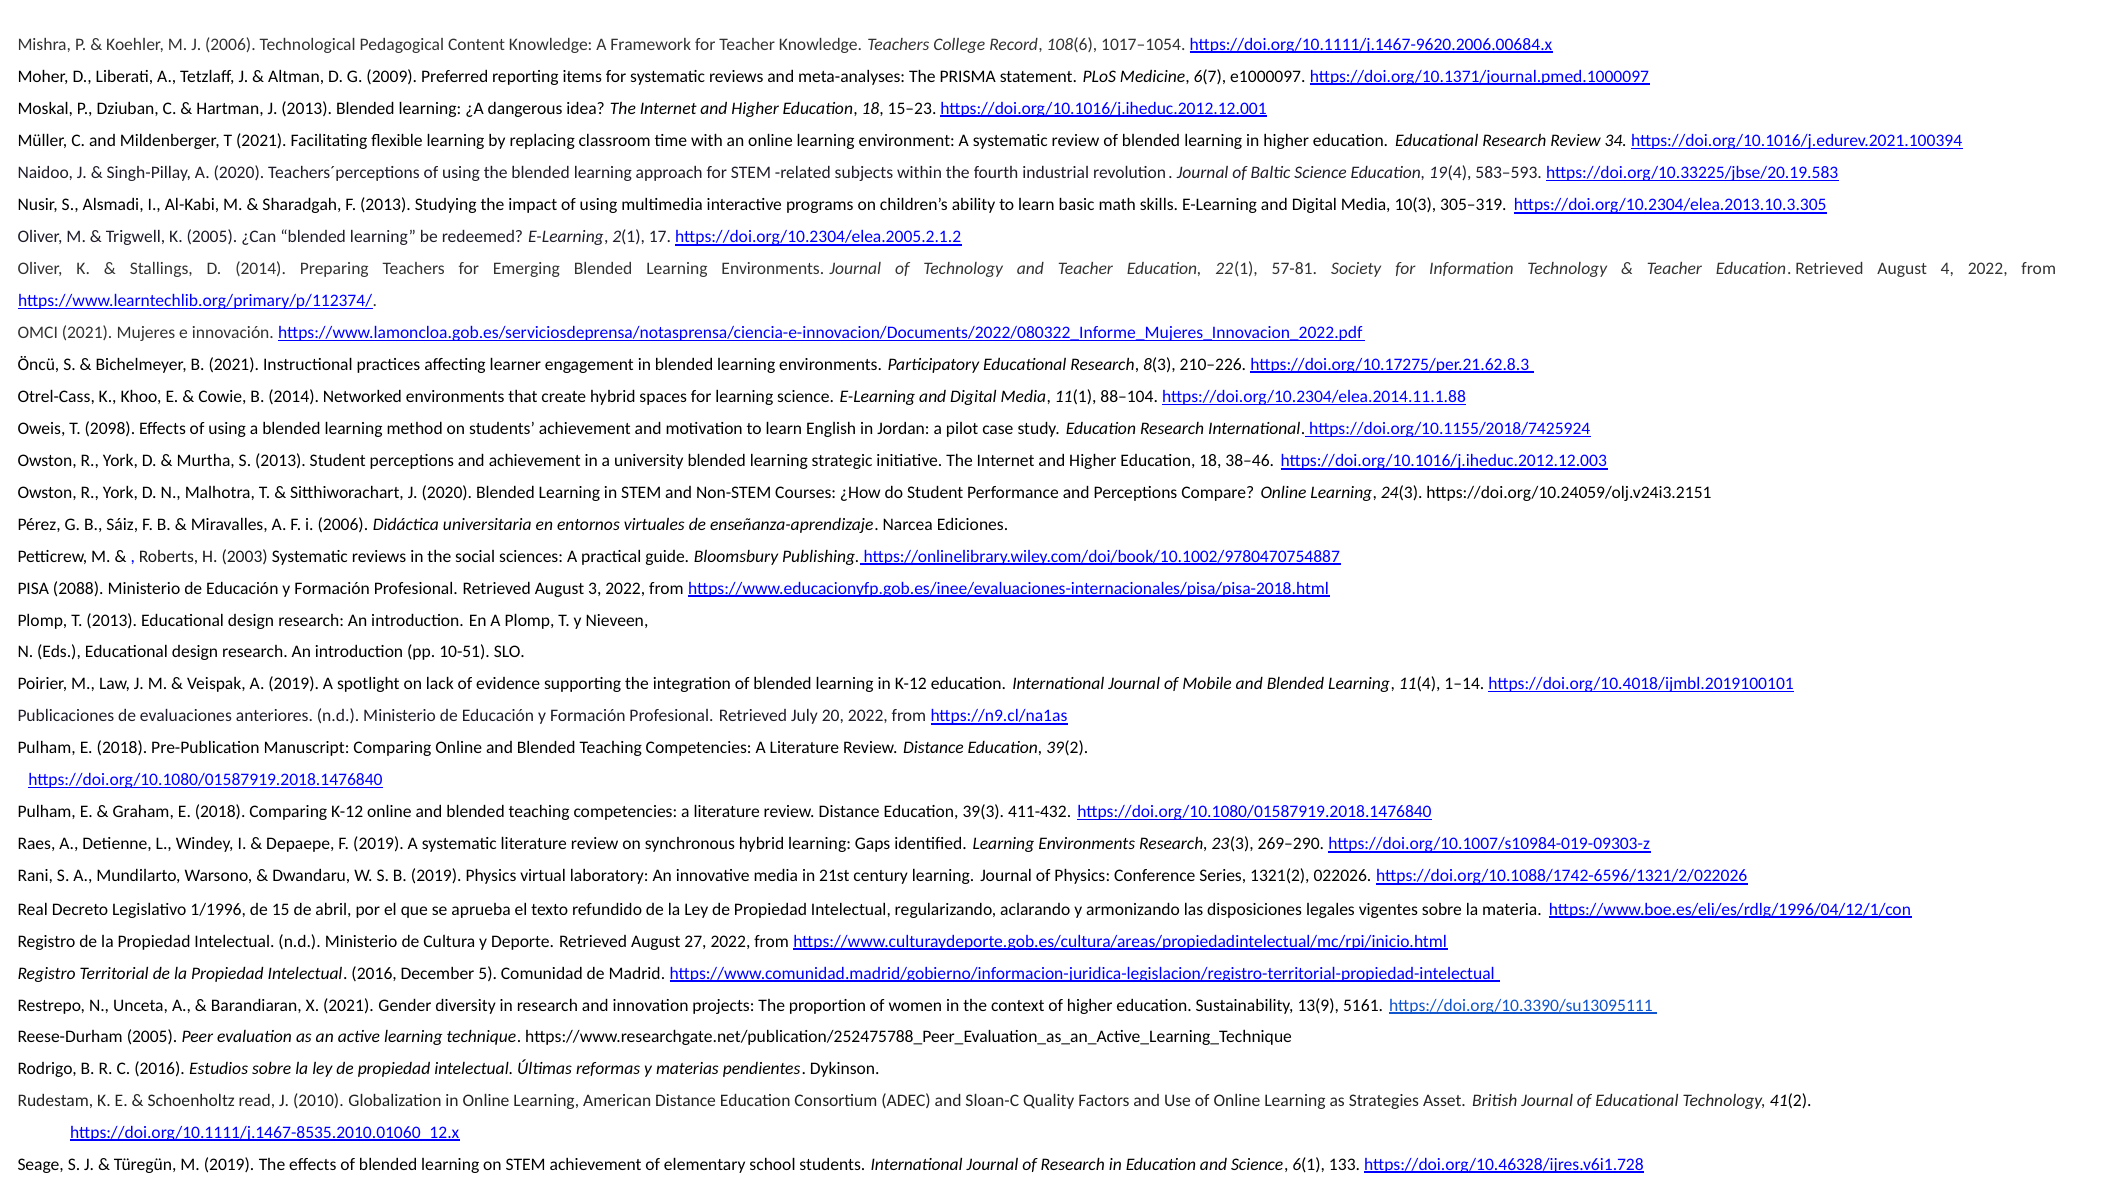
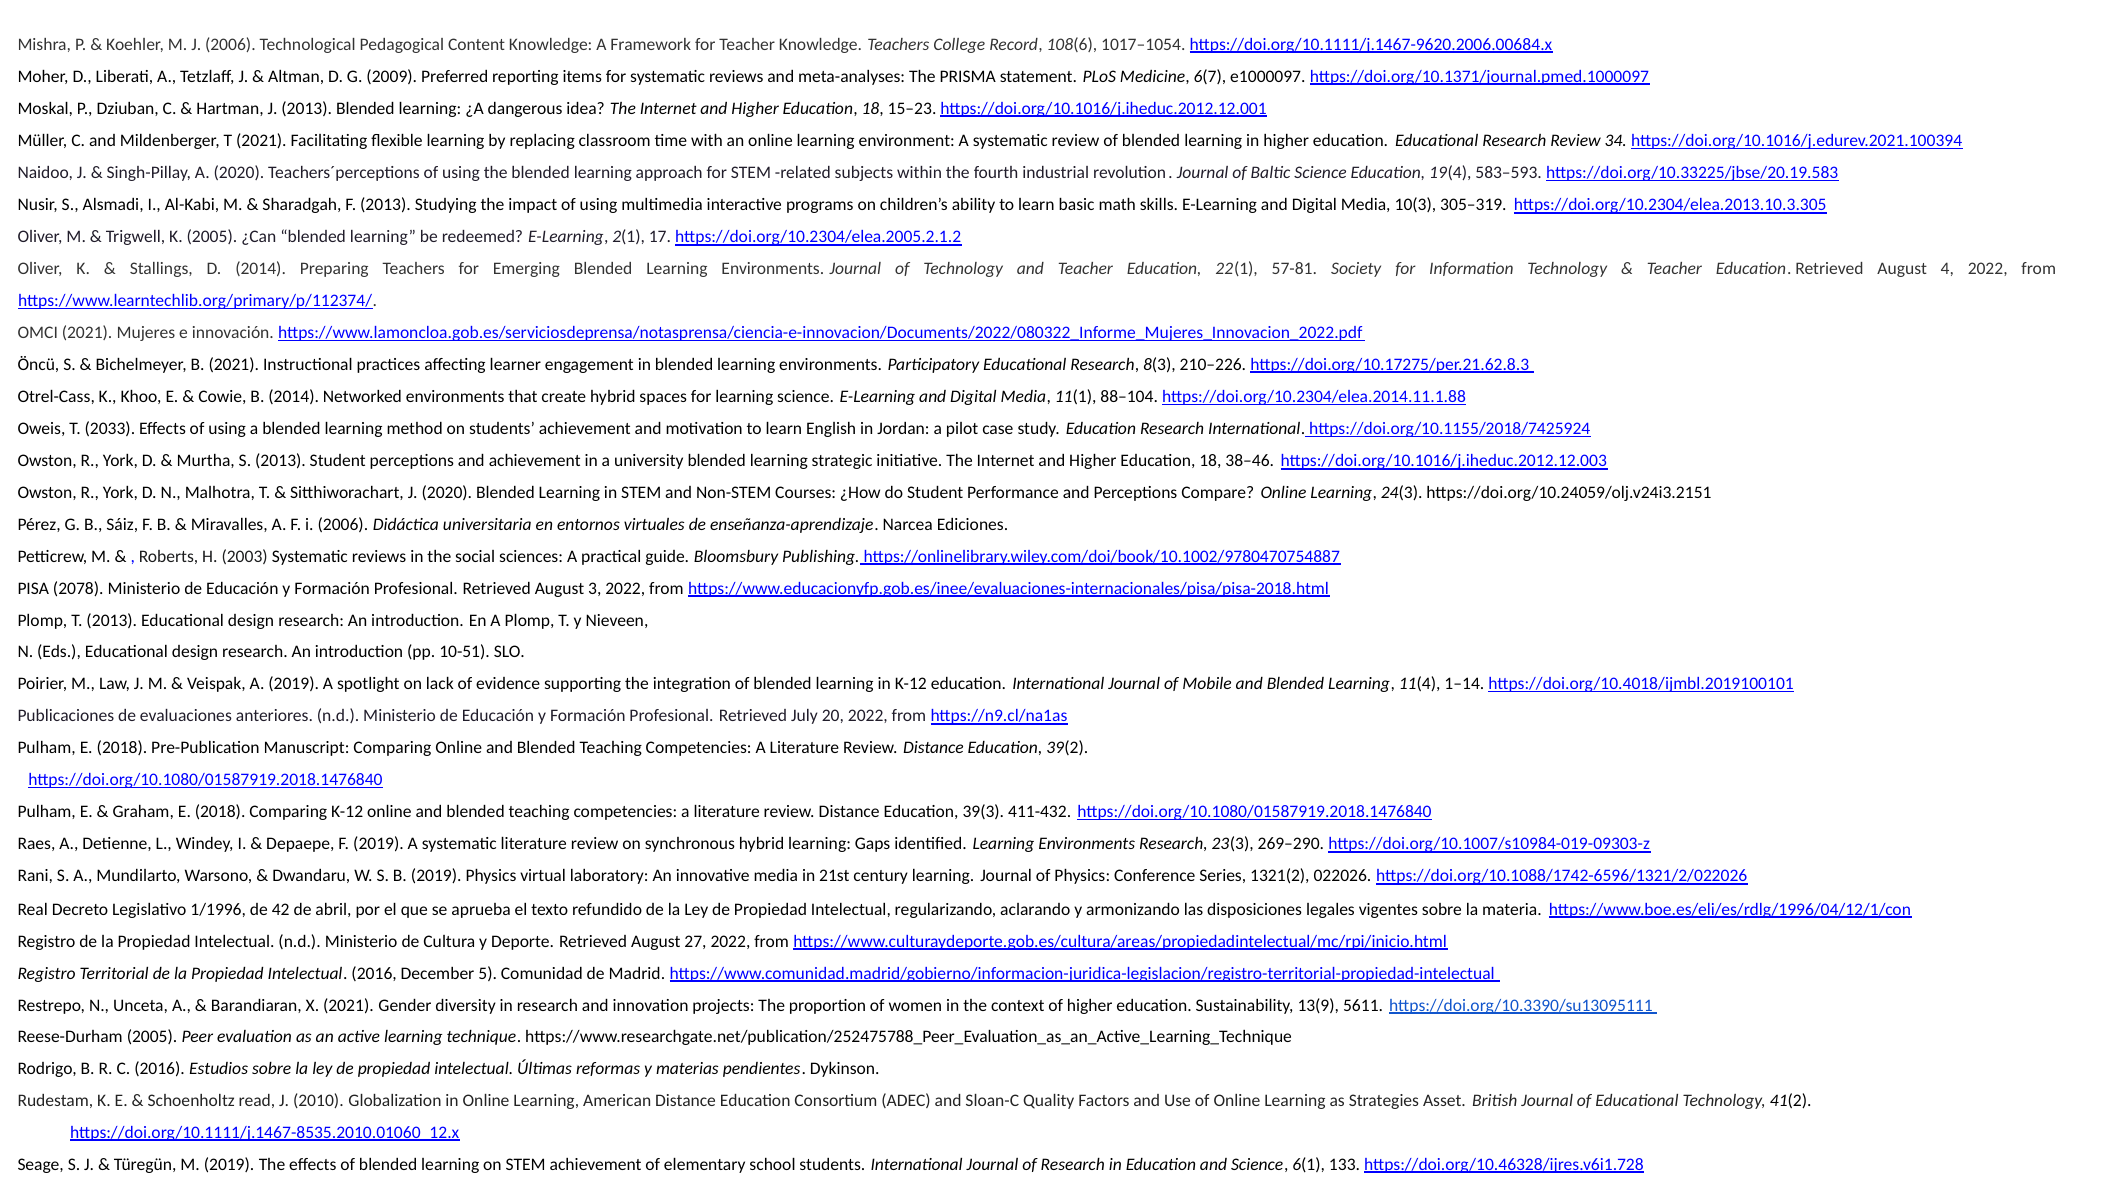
2098: 2098 -> 2033
2088: 2088 -> 2078
15: 15 -> 42
5161: 5161 -> 5611
